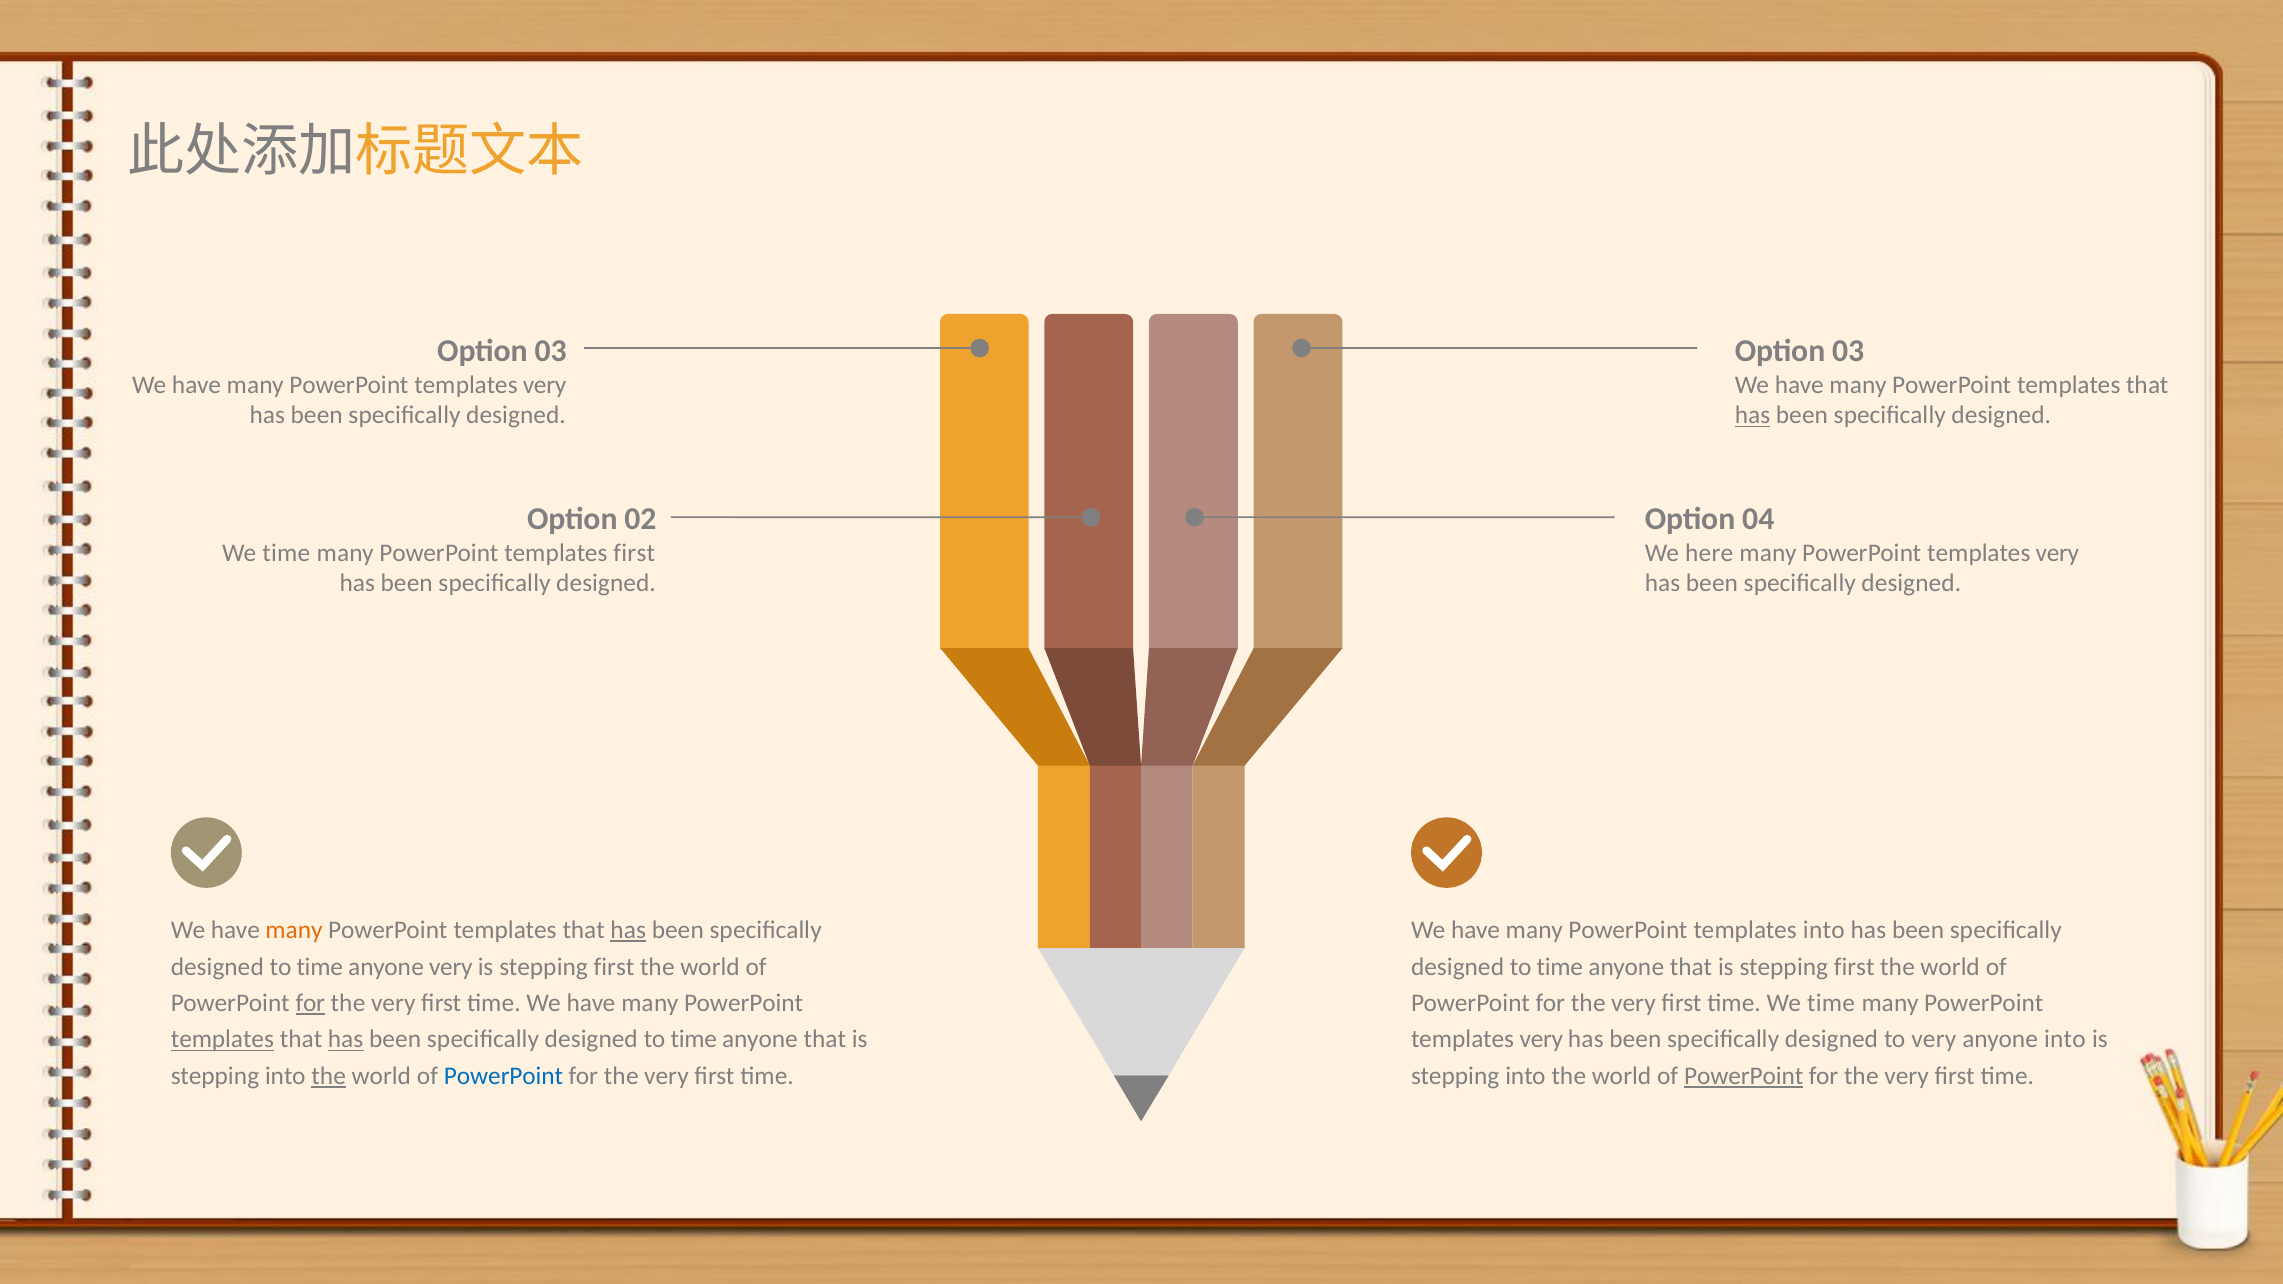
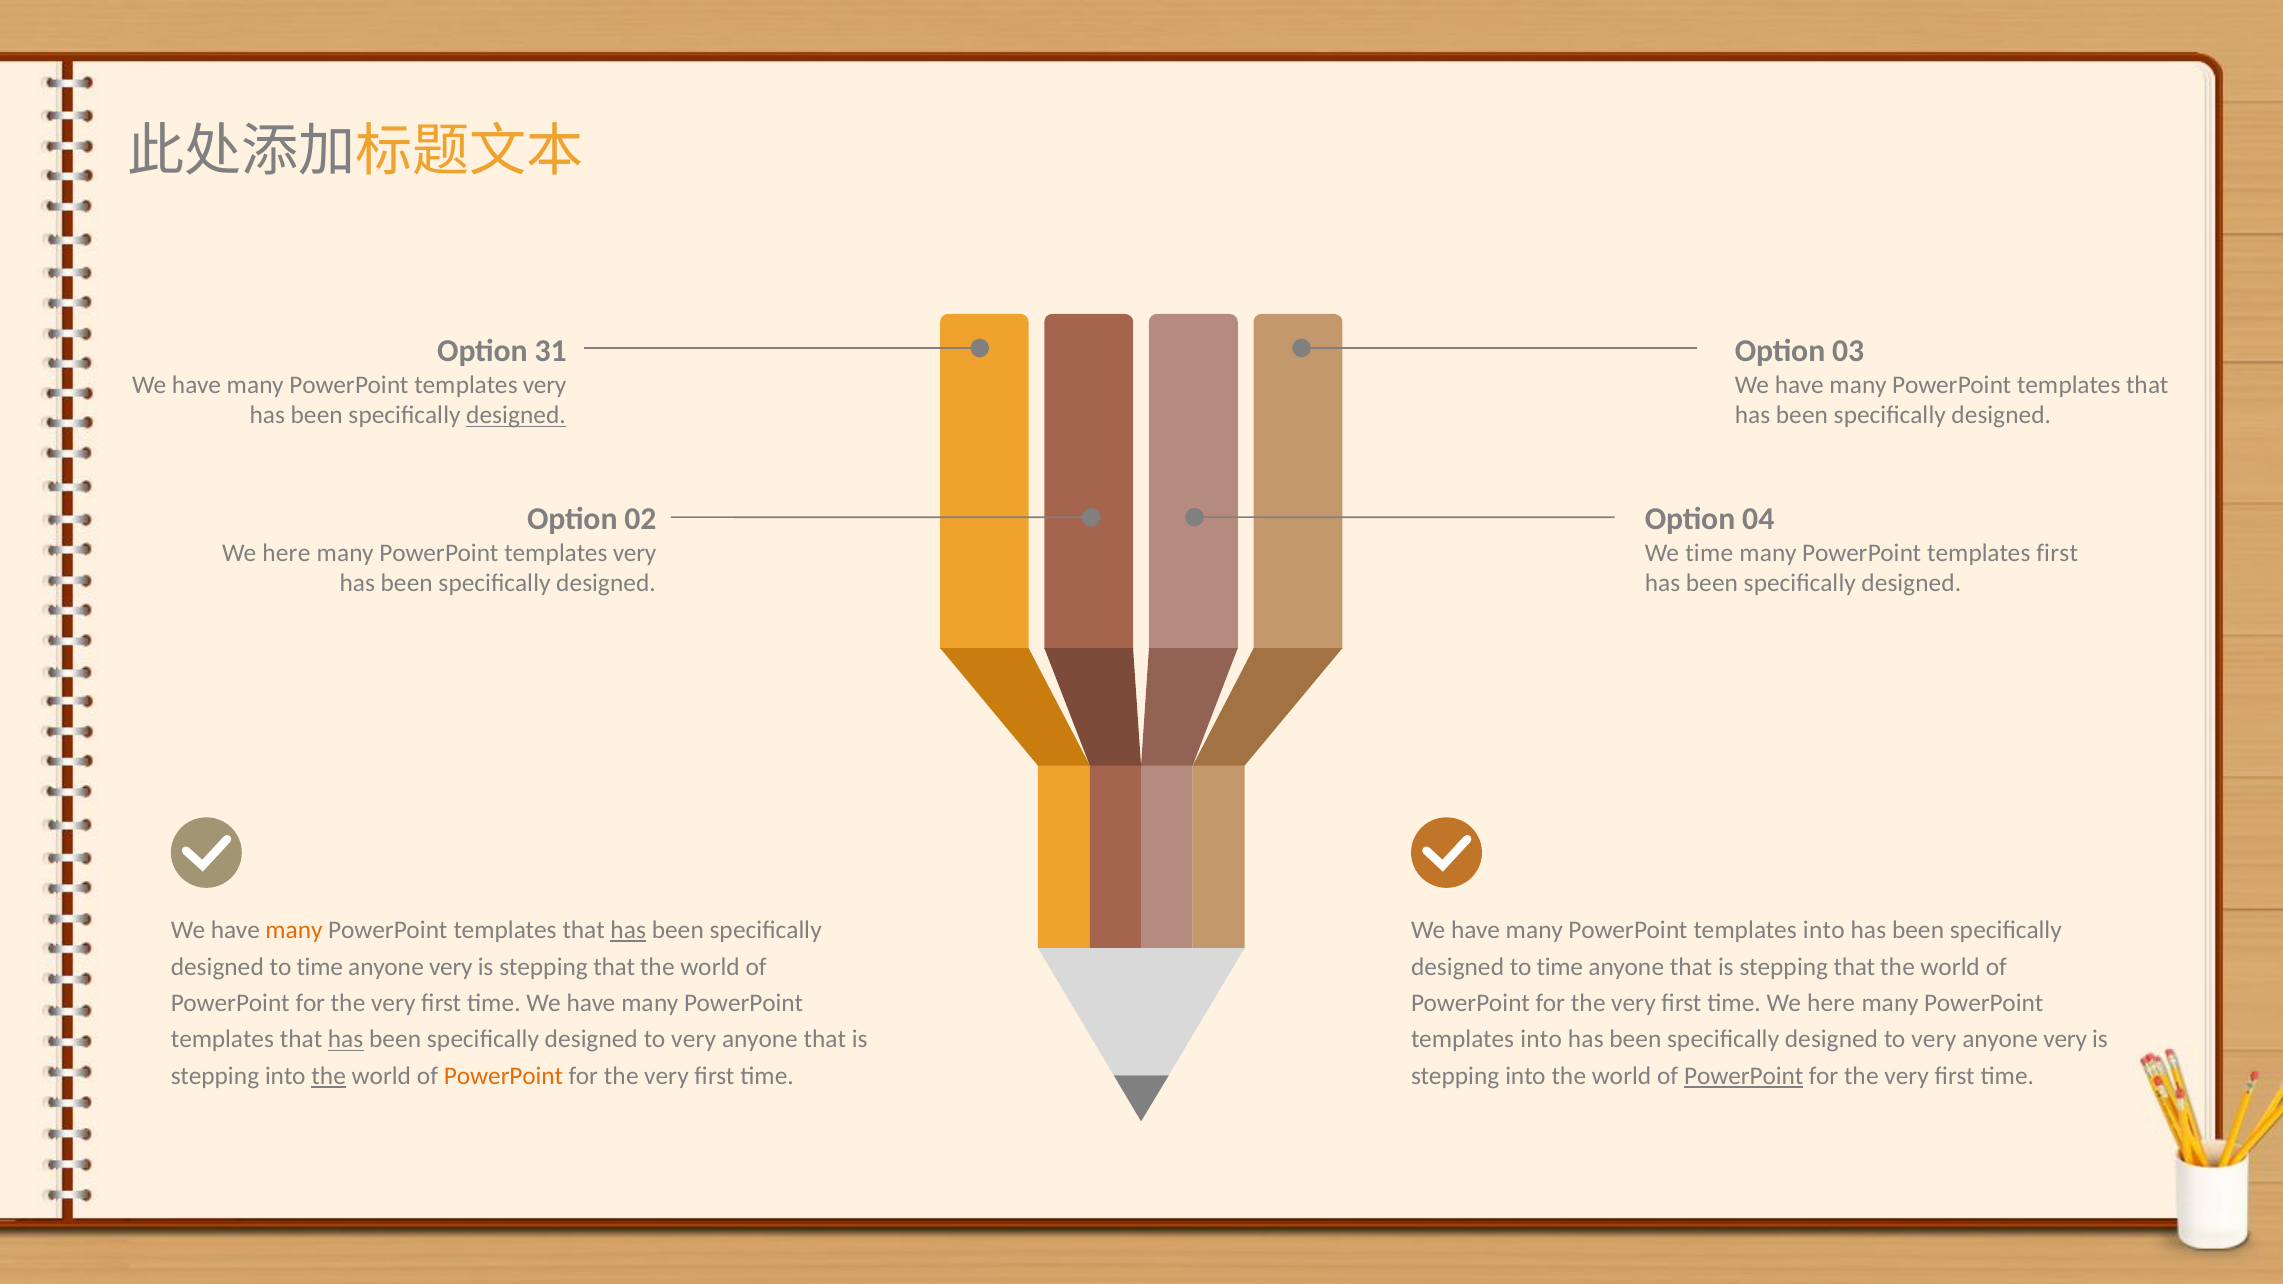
03 at (551, 351): 03 -> 31
designed at (516, 416) underline: none -> present
has at (1752, 416) underline: present -> none
time at (286, 553): time -> here
first at (634, 553): first -> very
We here: here -> time
very at (2057, 553): very -> first
first at (614, 967): first -> that
that is stepping first: first -> that
for at (310, 1003) underline: present -> none
time We time: time -> here
templates at (222, 1040) underline: present -> none
time at (694, 1040): time -> very
very at (1541, 1040): very -> into
into at (2065, 1040): into -> very
PowerPoint at (504, 1076) colour: blue -> orange
